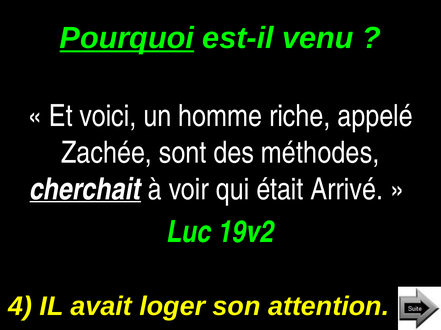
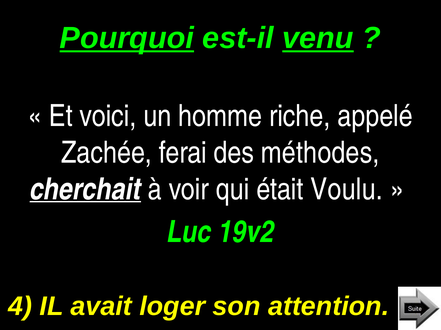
venu underline: none -> present
sont: sont -> ferai
Arrivé: Arrivé -> Voulu
